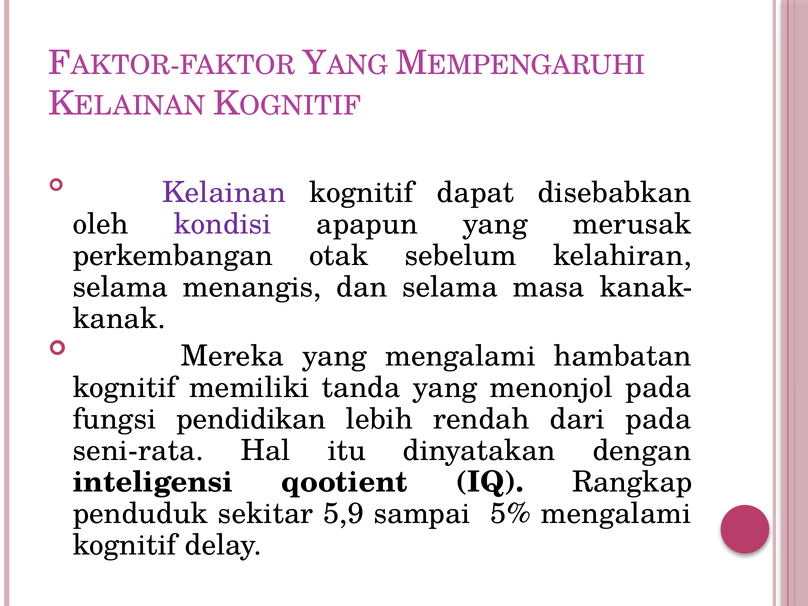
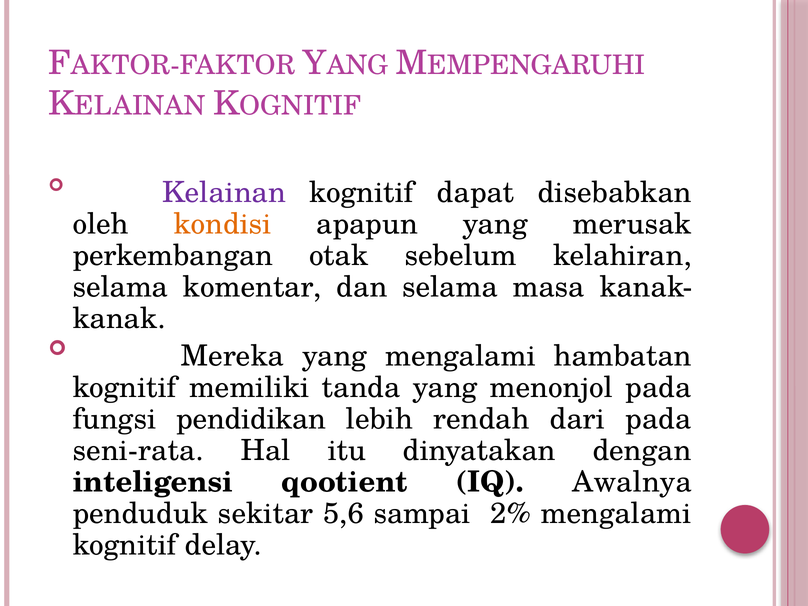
kondisi colour: purple -> orange
menangis: menangis -> komentar
Rangkap: Rangkap -> Awalnya
5,9: 5,9 -> 5,6
5%: 5% -> 2%
